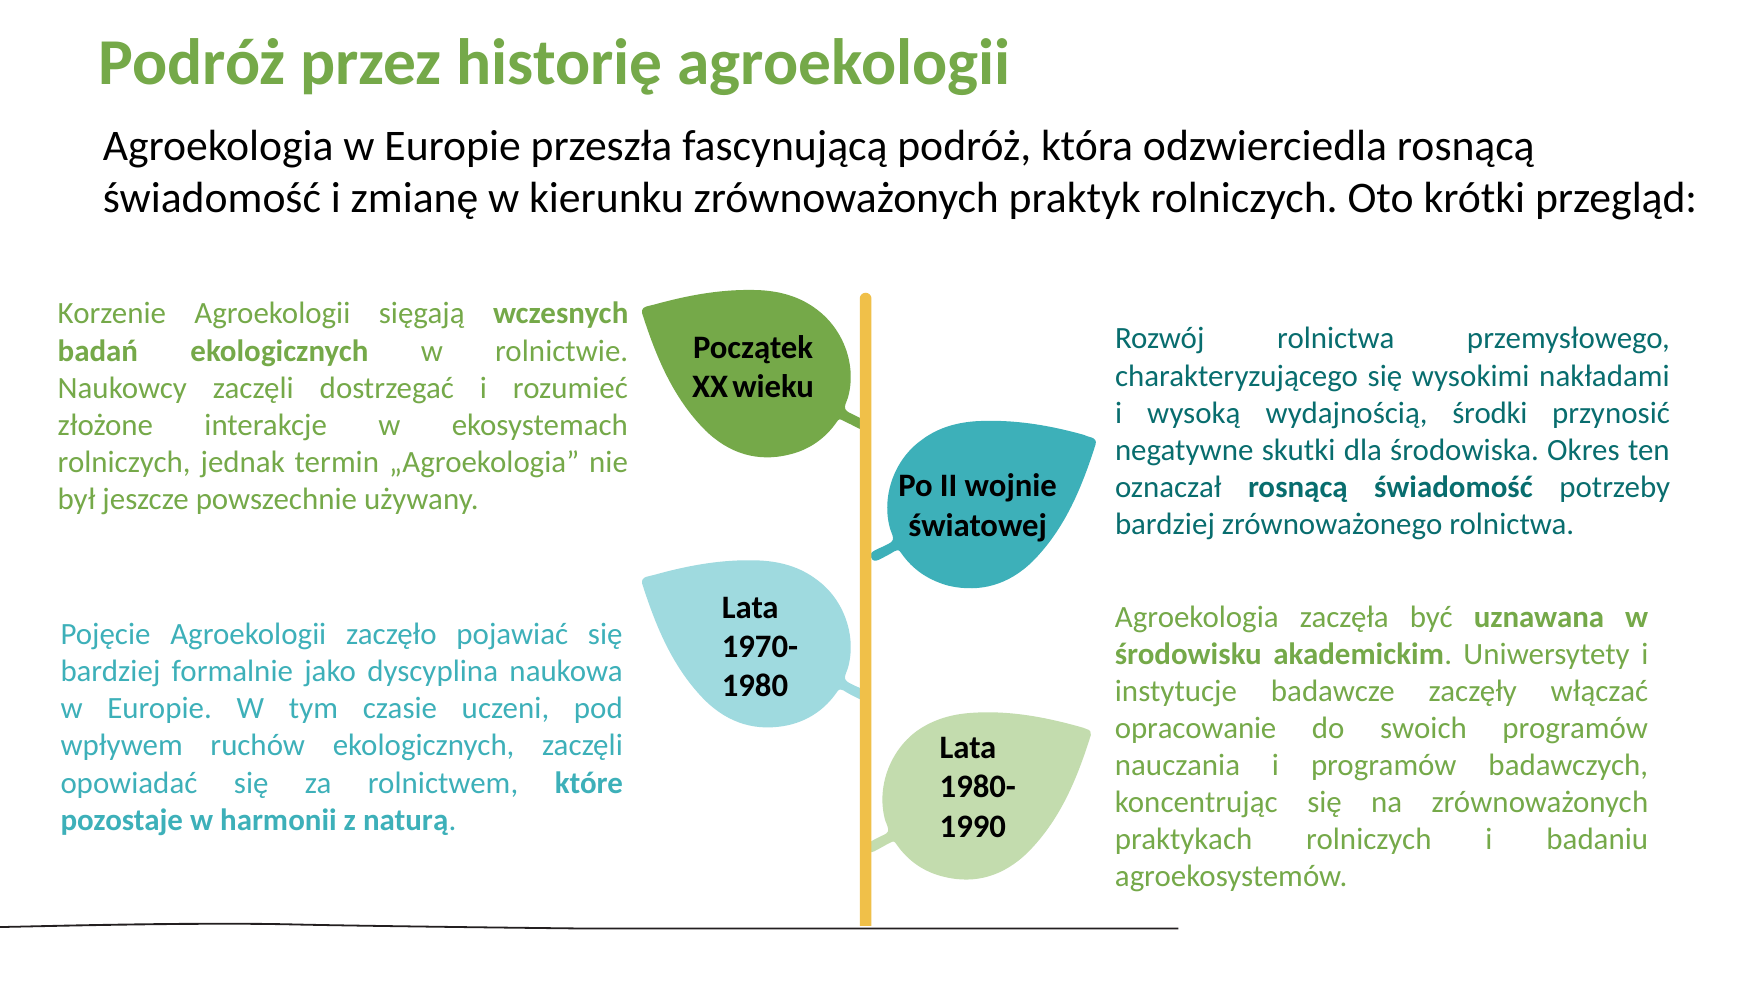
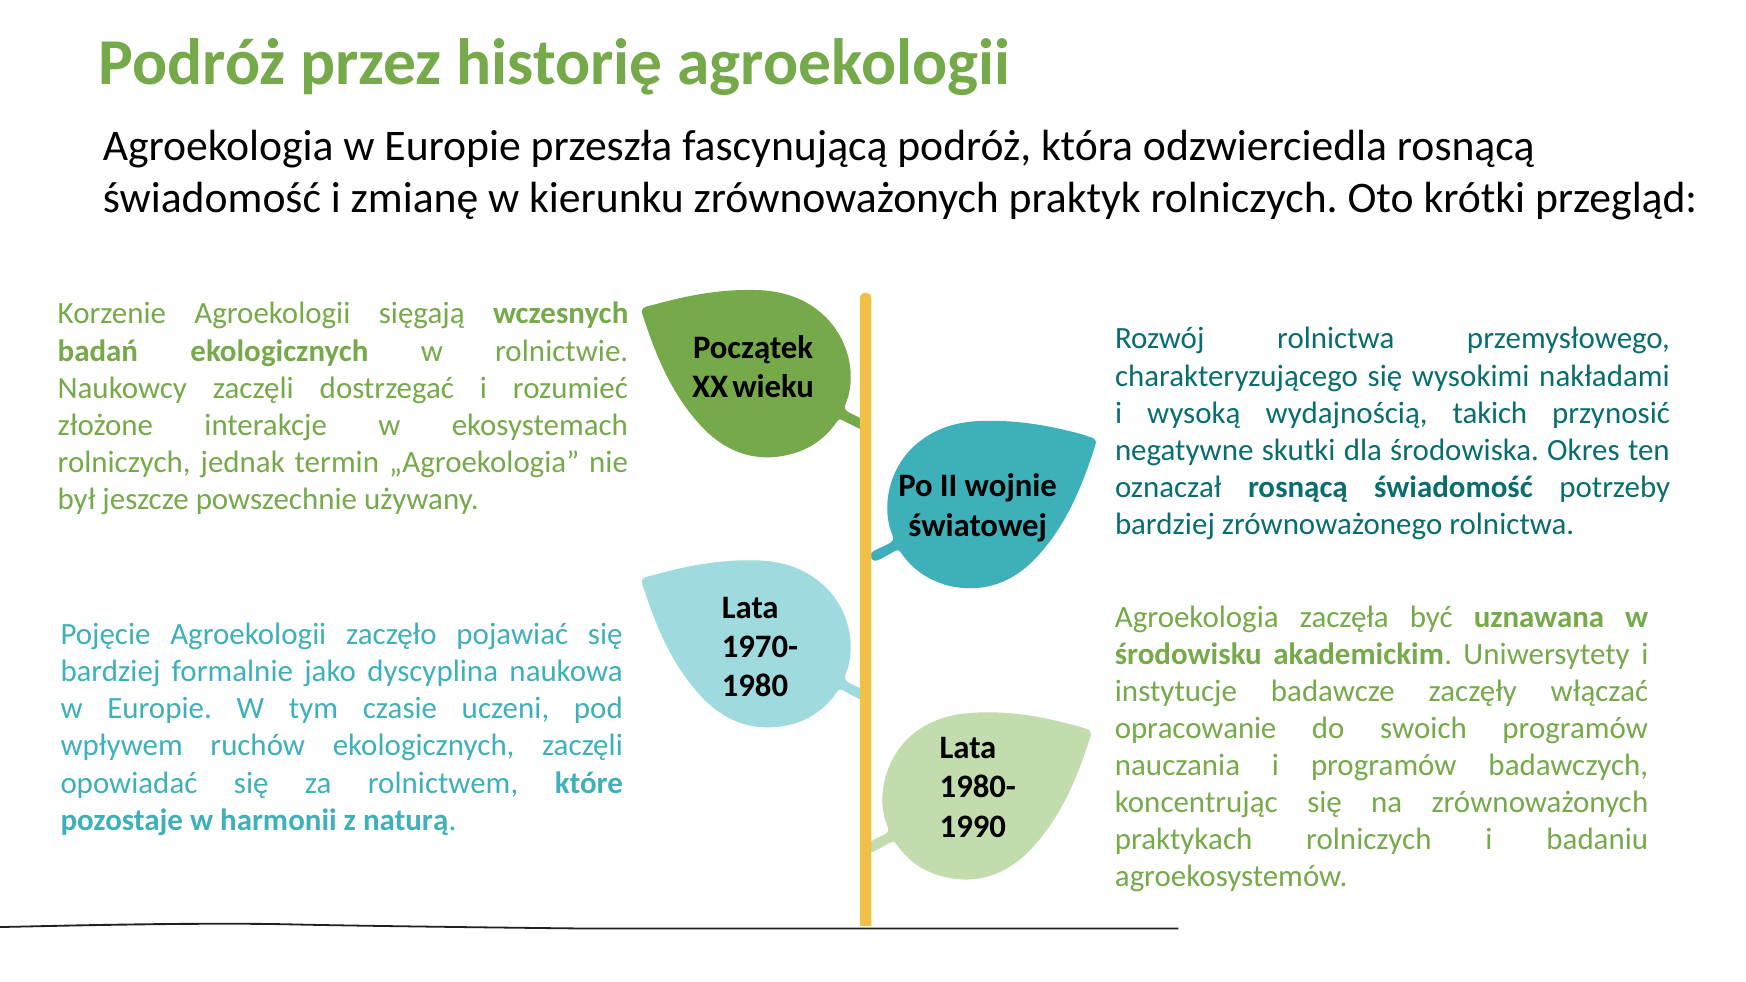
środki: środki -> takich
